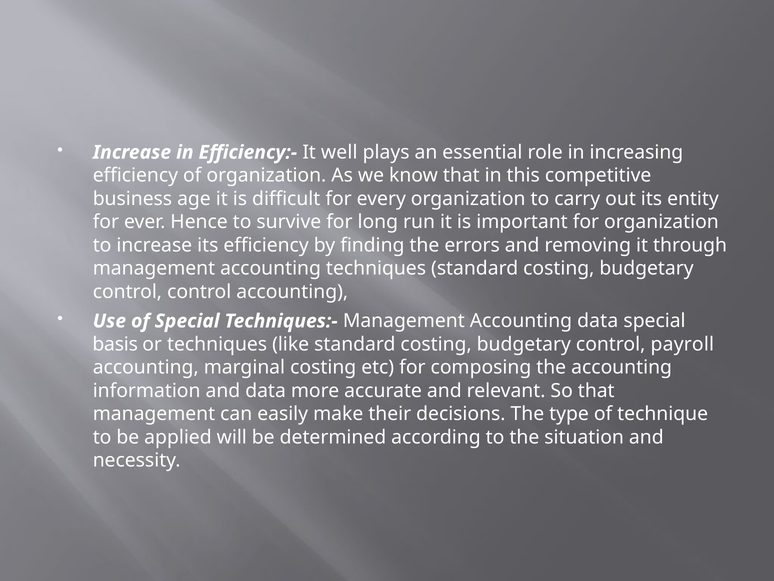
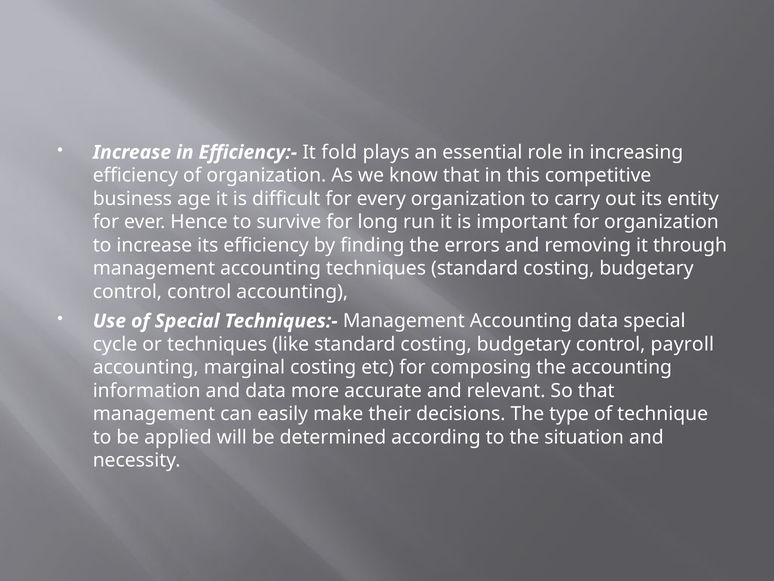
well: well -> fold
basis: basis -> cycle
